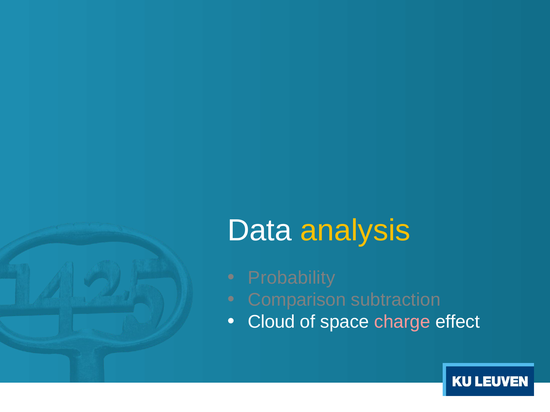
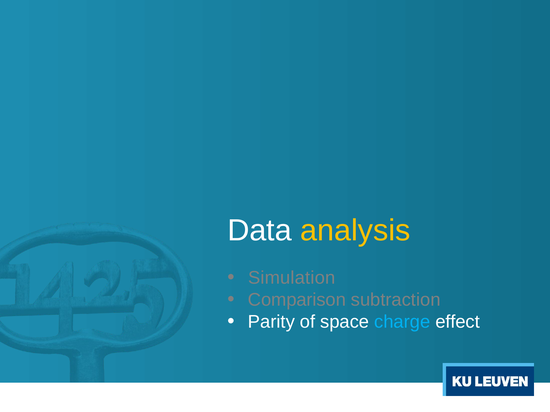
Probability: Probability -> Simulation
Cloud: Cloud -> Parity
charge colour: pink -> light blue
